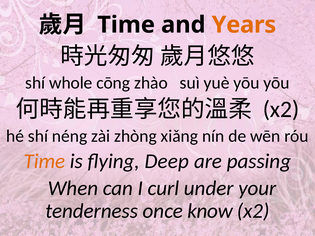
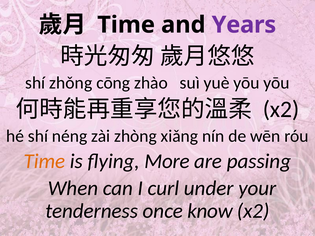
Years colour: orange -> purple
whole: whole -> zhǒng
Deep: Deep -> More
